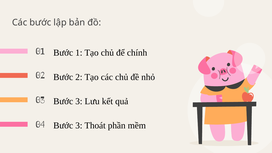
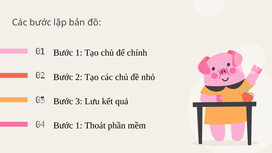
3 at (79, 126): 3 -> 1
